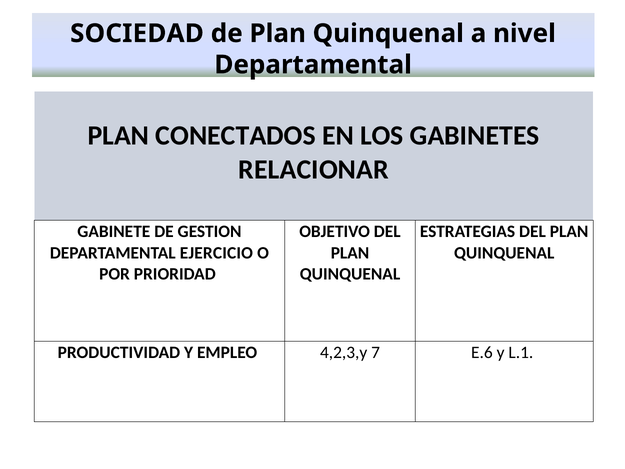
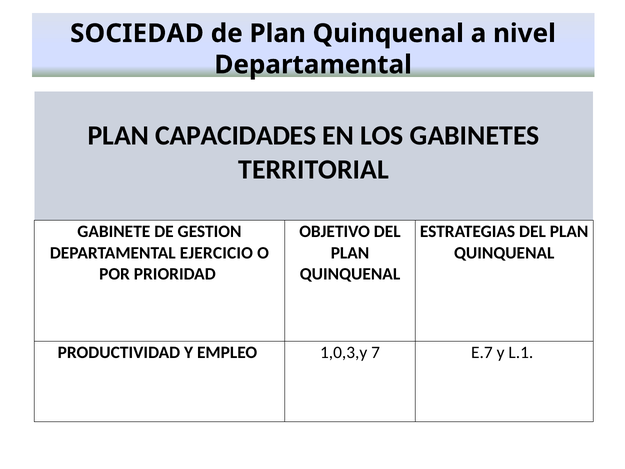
CONECTADOS: CONECTADOS -> CAPACIDADES
RELACIONAR: RELACIONAR -> TERRITORIAL
4,2,3,y: 4,2,3,y -> 1,0,3,y
E.6: E.6 -> E.7
